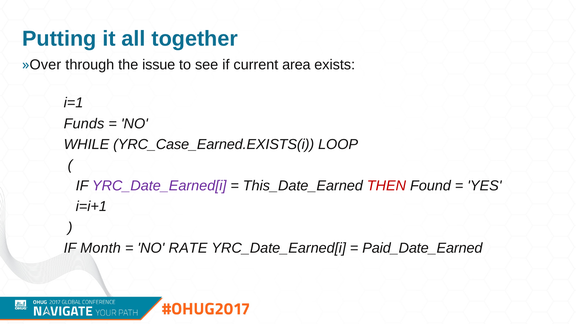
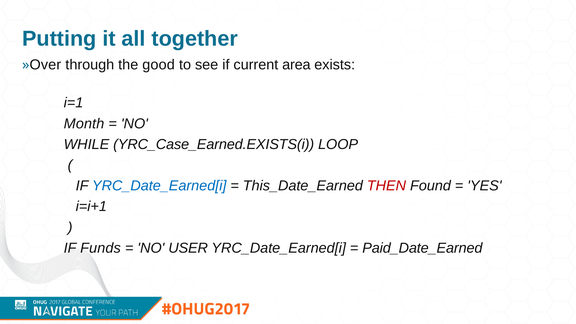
issue: issue -> good
Funds: Funds -> Month
YRC_Date_Earned[i at (159, 186) colour: purple -> blue
Month: Month -> Funds
RATE: RATE -> USER
